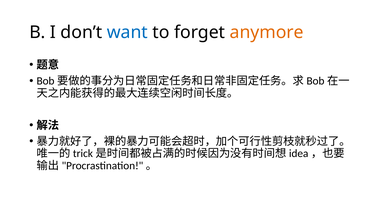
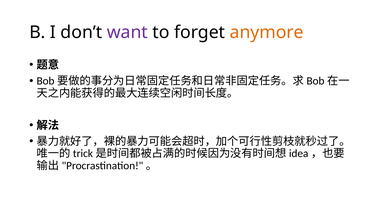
want colour: blue -> purple
